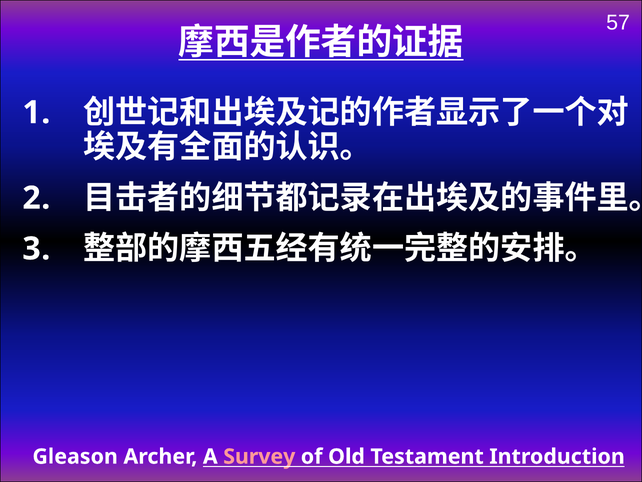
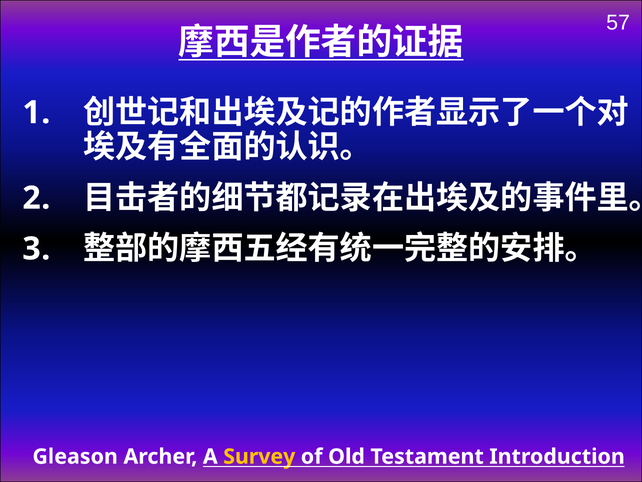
Survey colour: pink -> yellow
